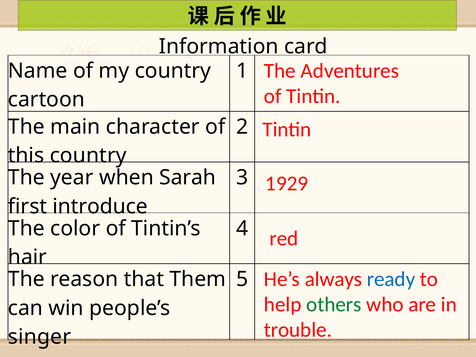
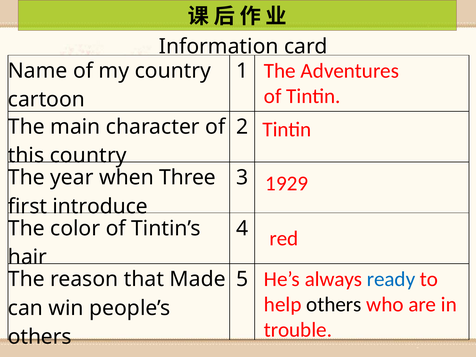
Sarah: Sarah -> Three
Them: Them -> Made
others at (334, 304) colour: green -> black
singer at (40, 337): singer -> others
